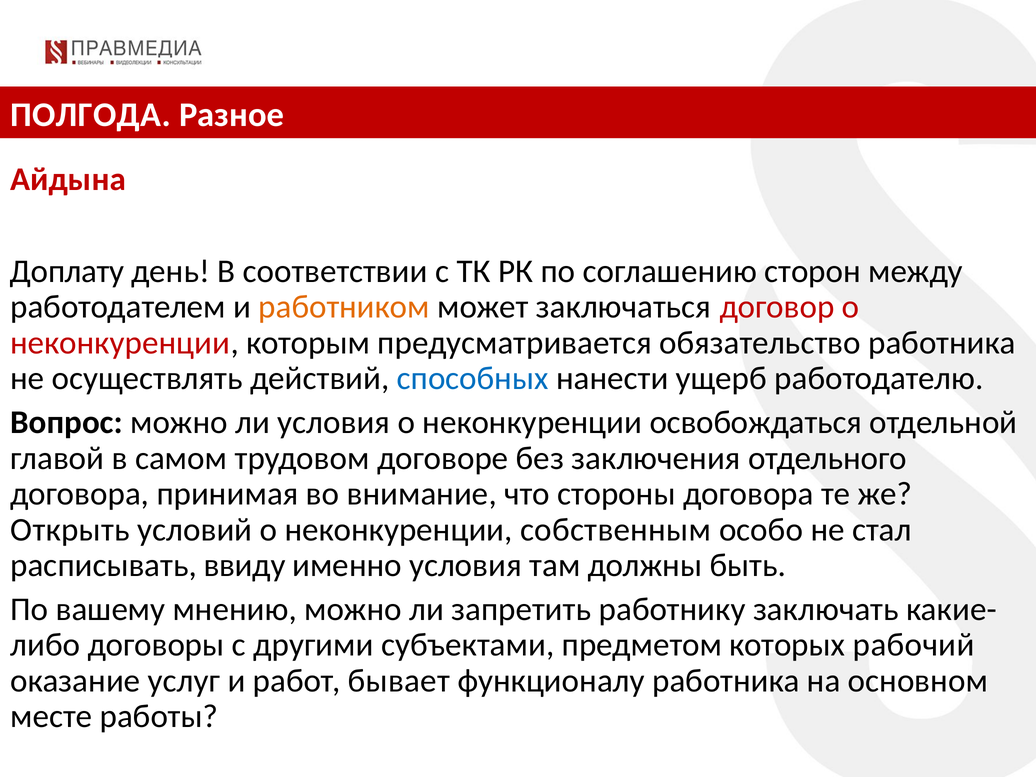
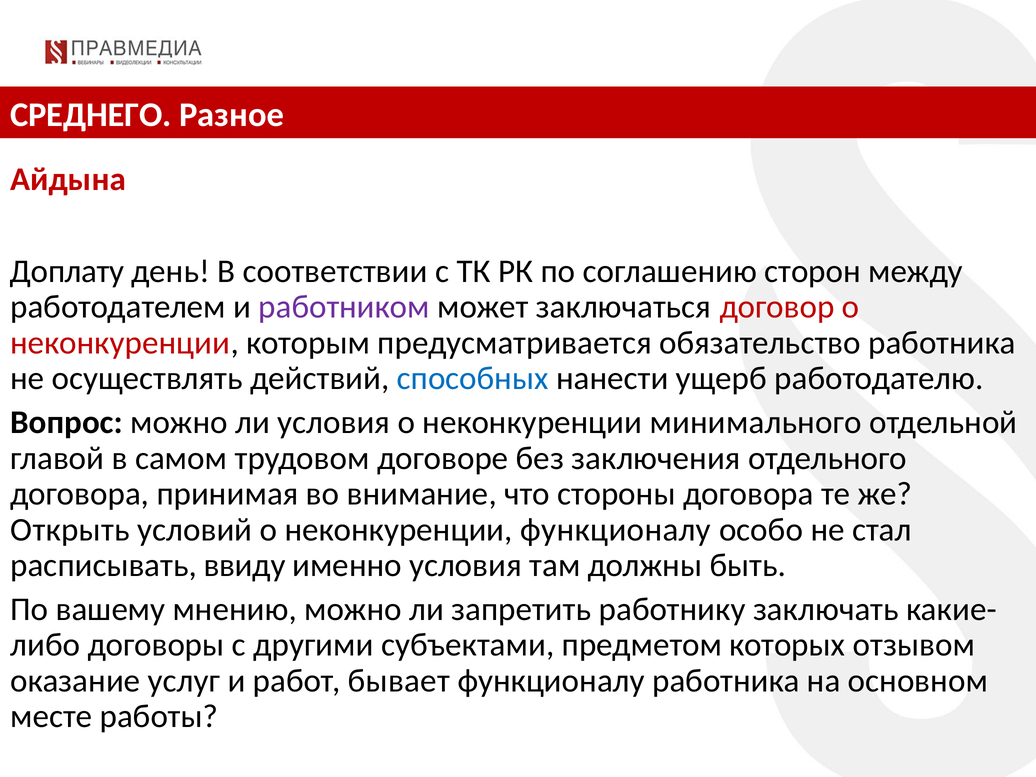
ПОЛГОДА: ПОЛГОДА -> СРЕДНЕГО
работником colour: orange -> purple
освобождаться: освобождаться -> минимального
неконкуренции собственным: собственным -> функционалу
рабочий: рабочий -> отзывом
